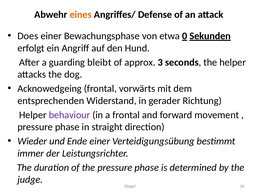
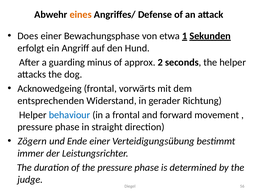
0: 0 -> 1
bleibt: bleibt -> minus
3: 3 -> 2
behaviour colour: purple -> blue
Wieder: Wieder -> Zögern
